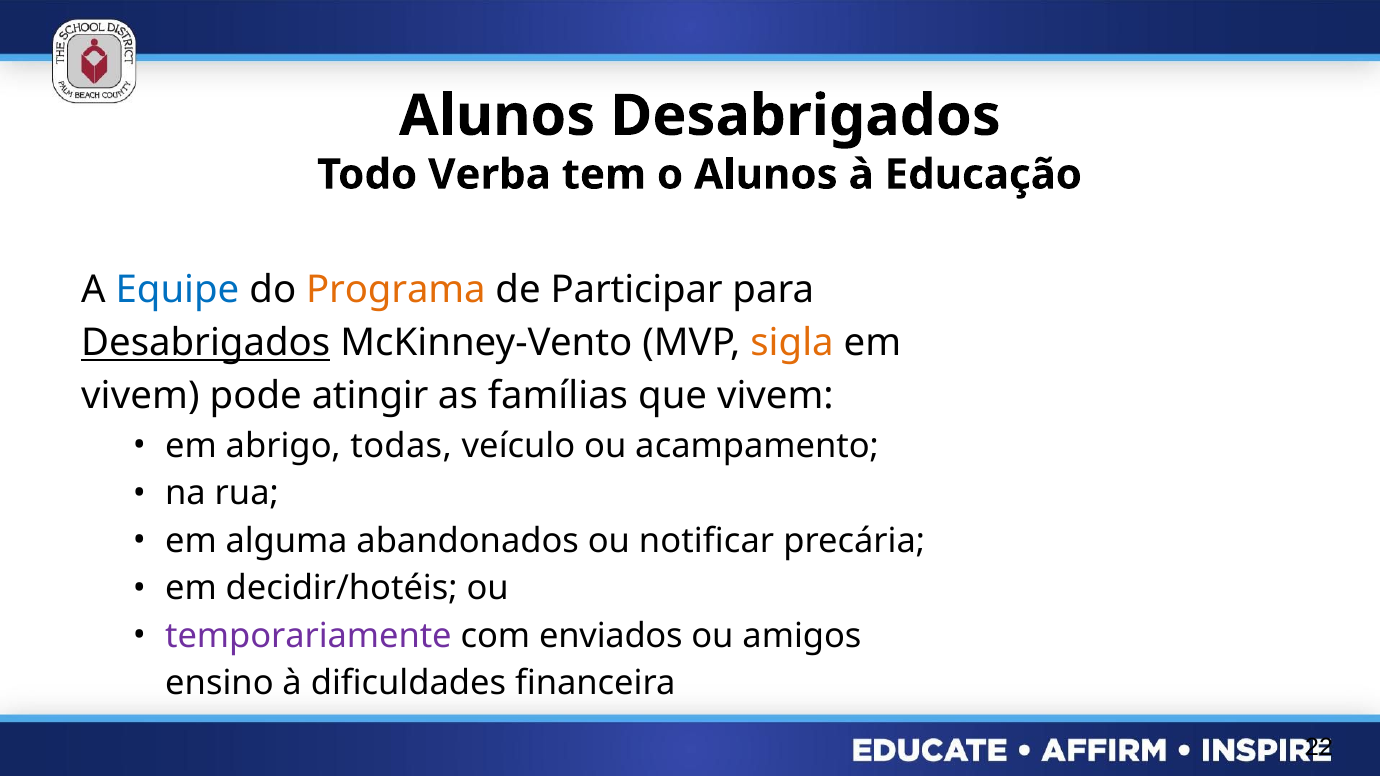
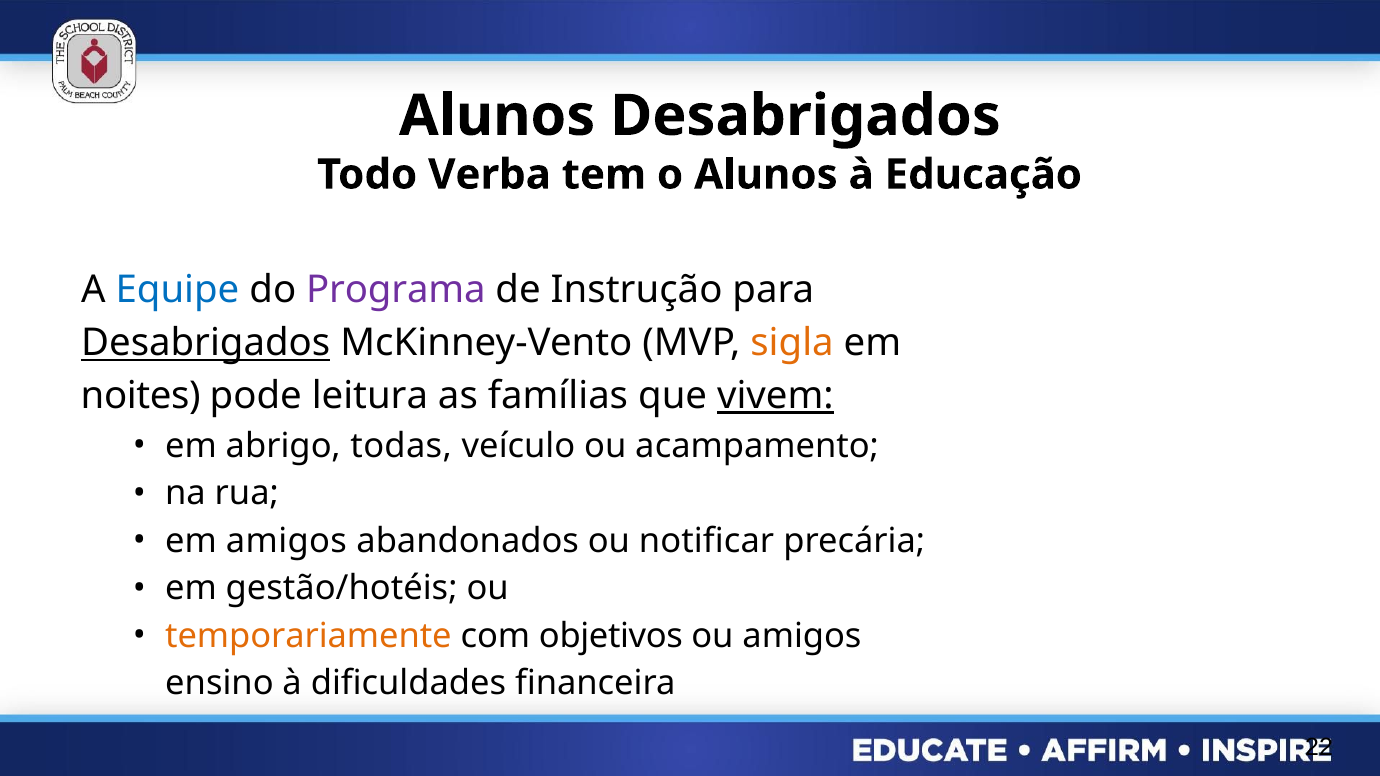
Programa colour: orange -> purple
Participar: Participar -> Instrução
vivem at (140, 396): vivem -> noites
atingir: atingir -> leitura
vivem at (775, 396) underline: none -> present
em alguma: alguma -> amigos
decidir/hotéis: decidir/hotéis -> gestão/hotéis
temporariamente colour: purple -> orange
enviados: enviados -> objetivos
